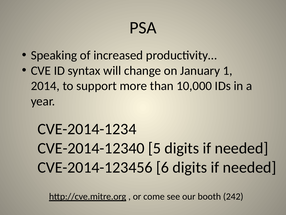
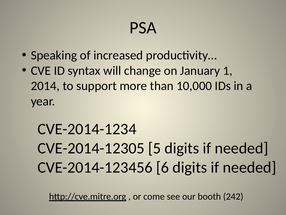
CVE-2014-12340: CVE-2014-12340 -> CVE-2014-12305
